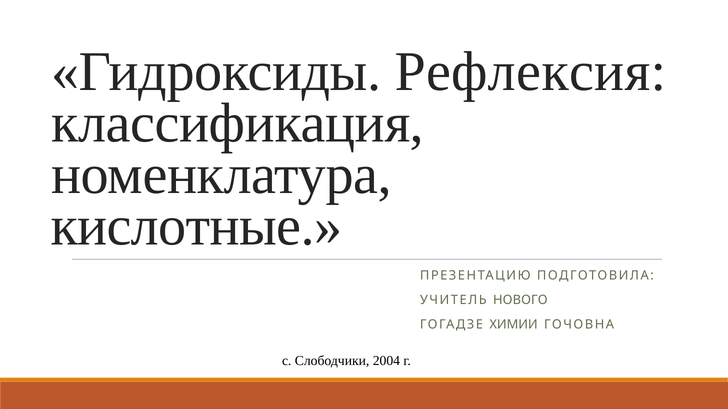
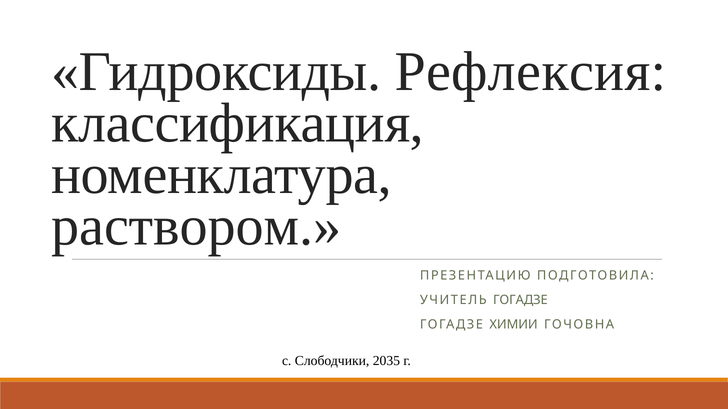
кислотные: кислотные -> раствором
УЧИТЕЛЬ НОВОГО: НОВОГО -> ГОГАДЗЕ
2004: 2004 -> 2035
